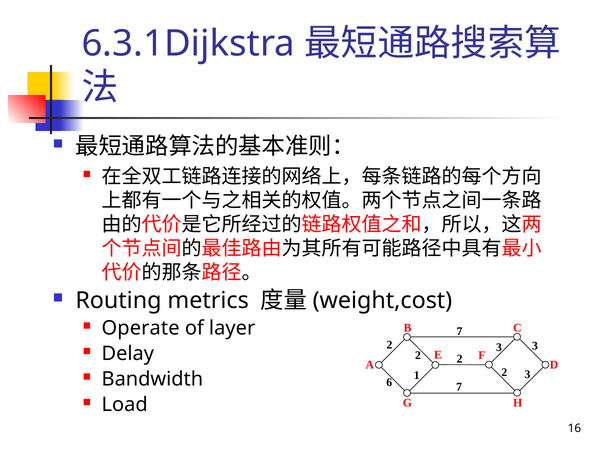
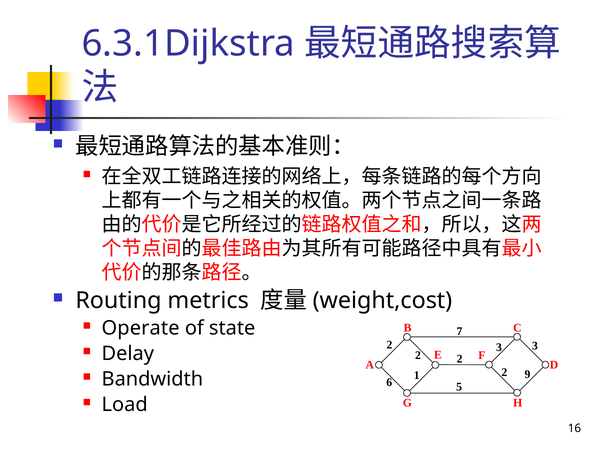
layer: layer -> state
2 3: 3 -> 9
6 7: 7 -> 5
